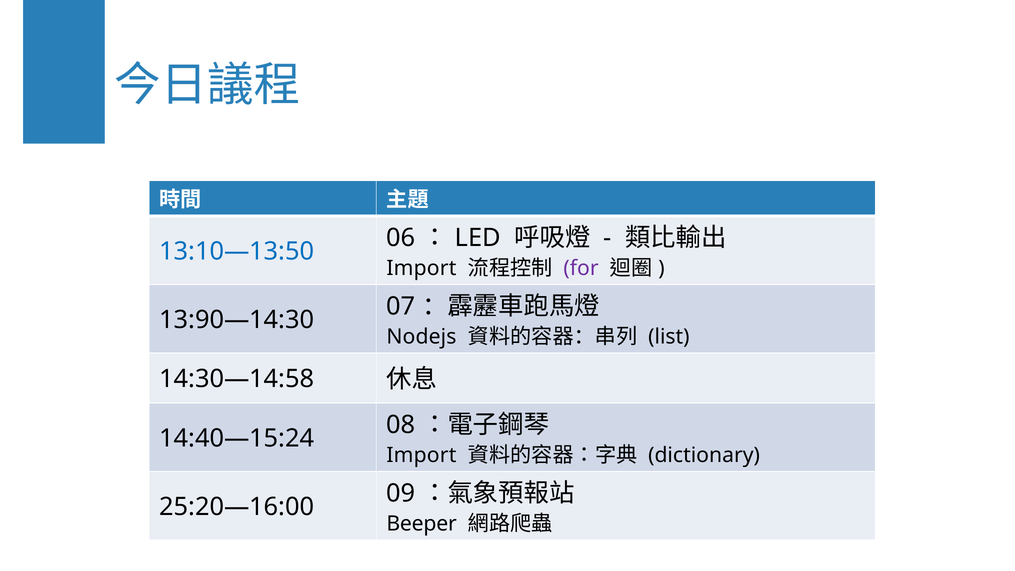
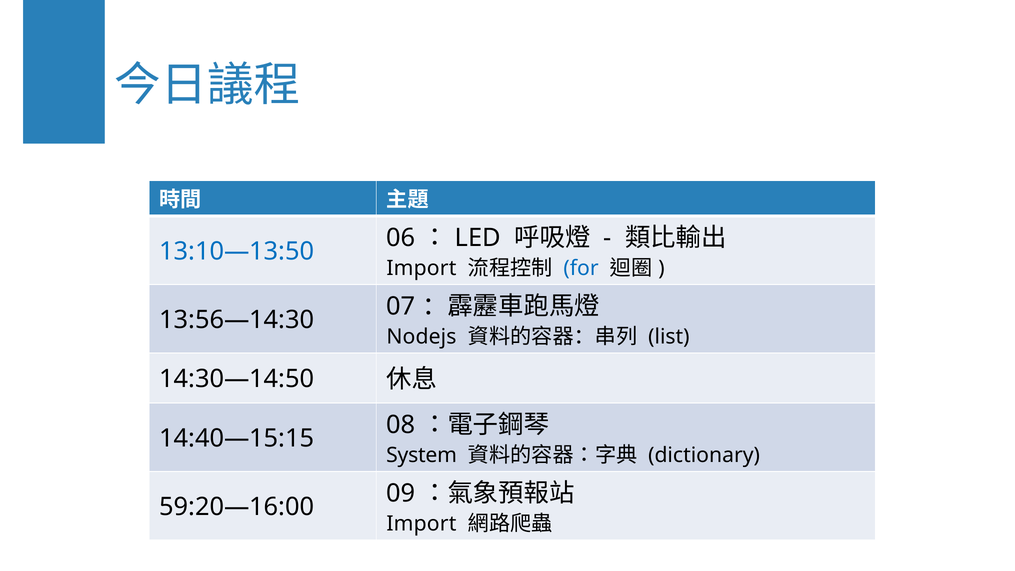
for colour: purple -> blue
13:90—14:30: 13:90—14:30 -> 13:56—14:30
14:30—14:58: 14:30—14:58 -> 14:30—14:50
14:40—15:24: 14:40—15:24 -> 14:40—15:15
Import at (421, 455): Import -> System
25:20—16:00: 25:20—16:00 -> 59:20—16:00
Beeper at (422, 524): Beeper -> Import
